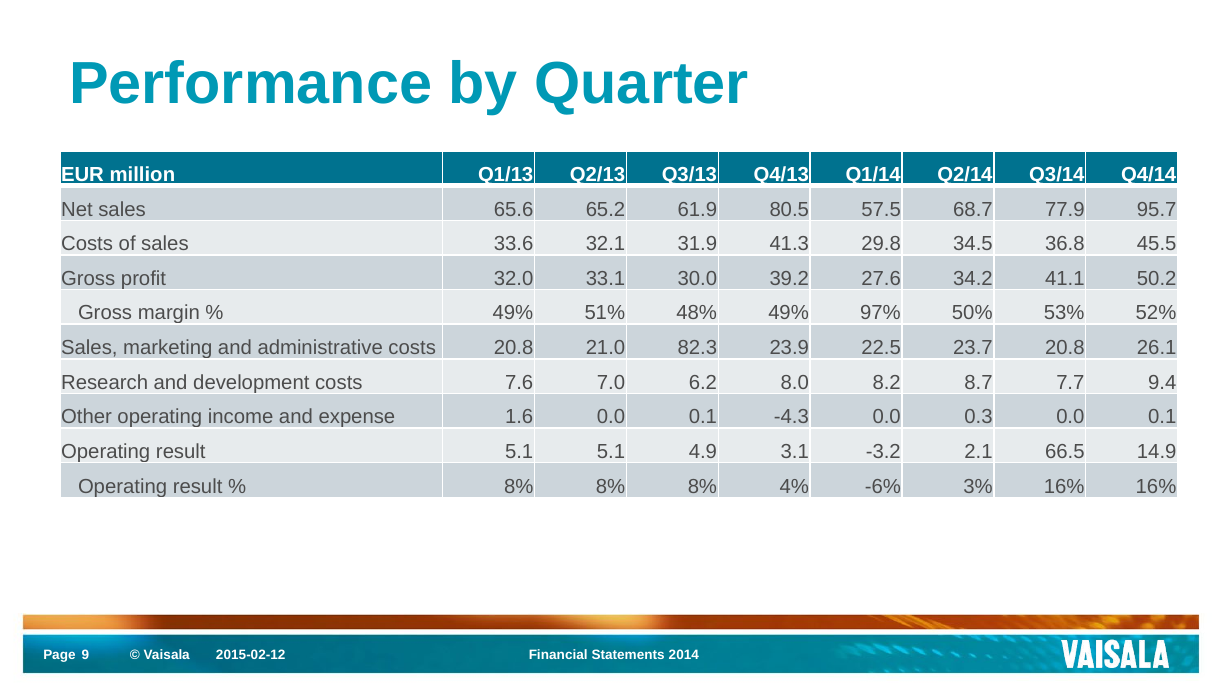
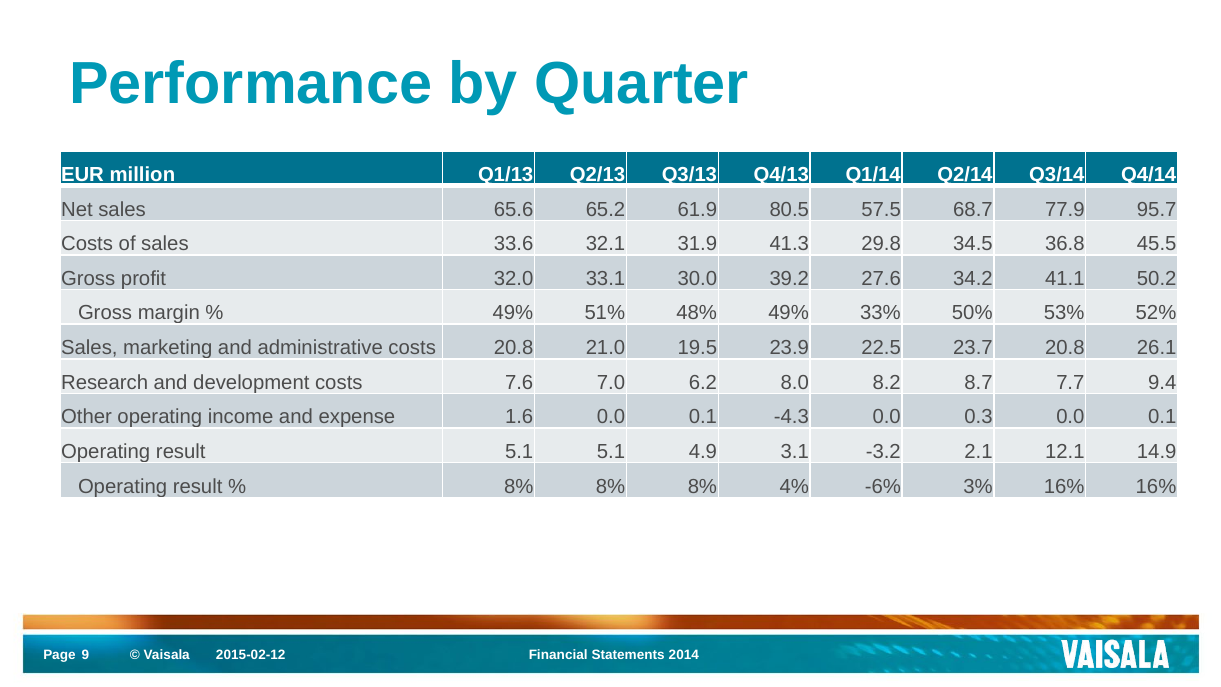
97%: 97% -> 33%
82.3: 82.3 -> 19.5
66.5: 66.5 -> 12.1
